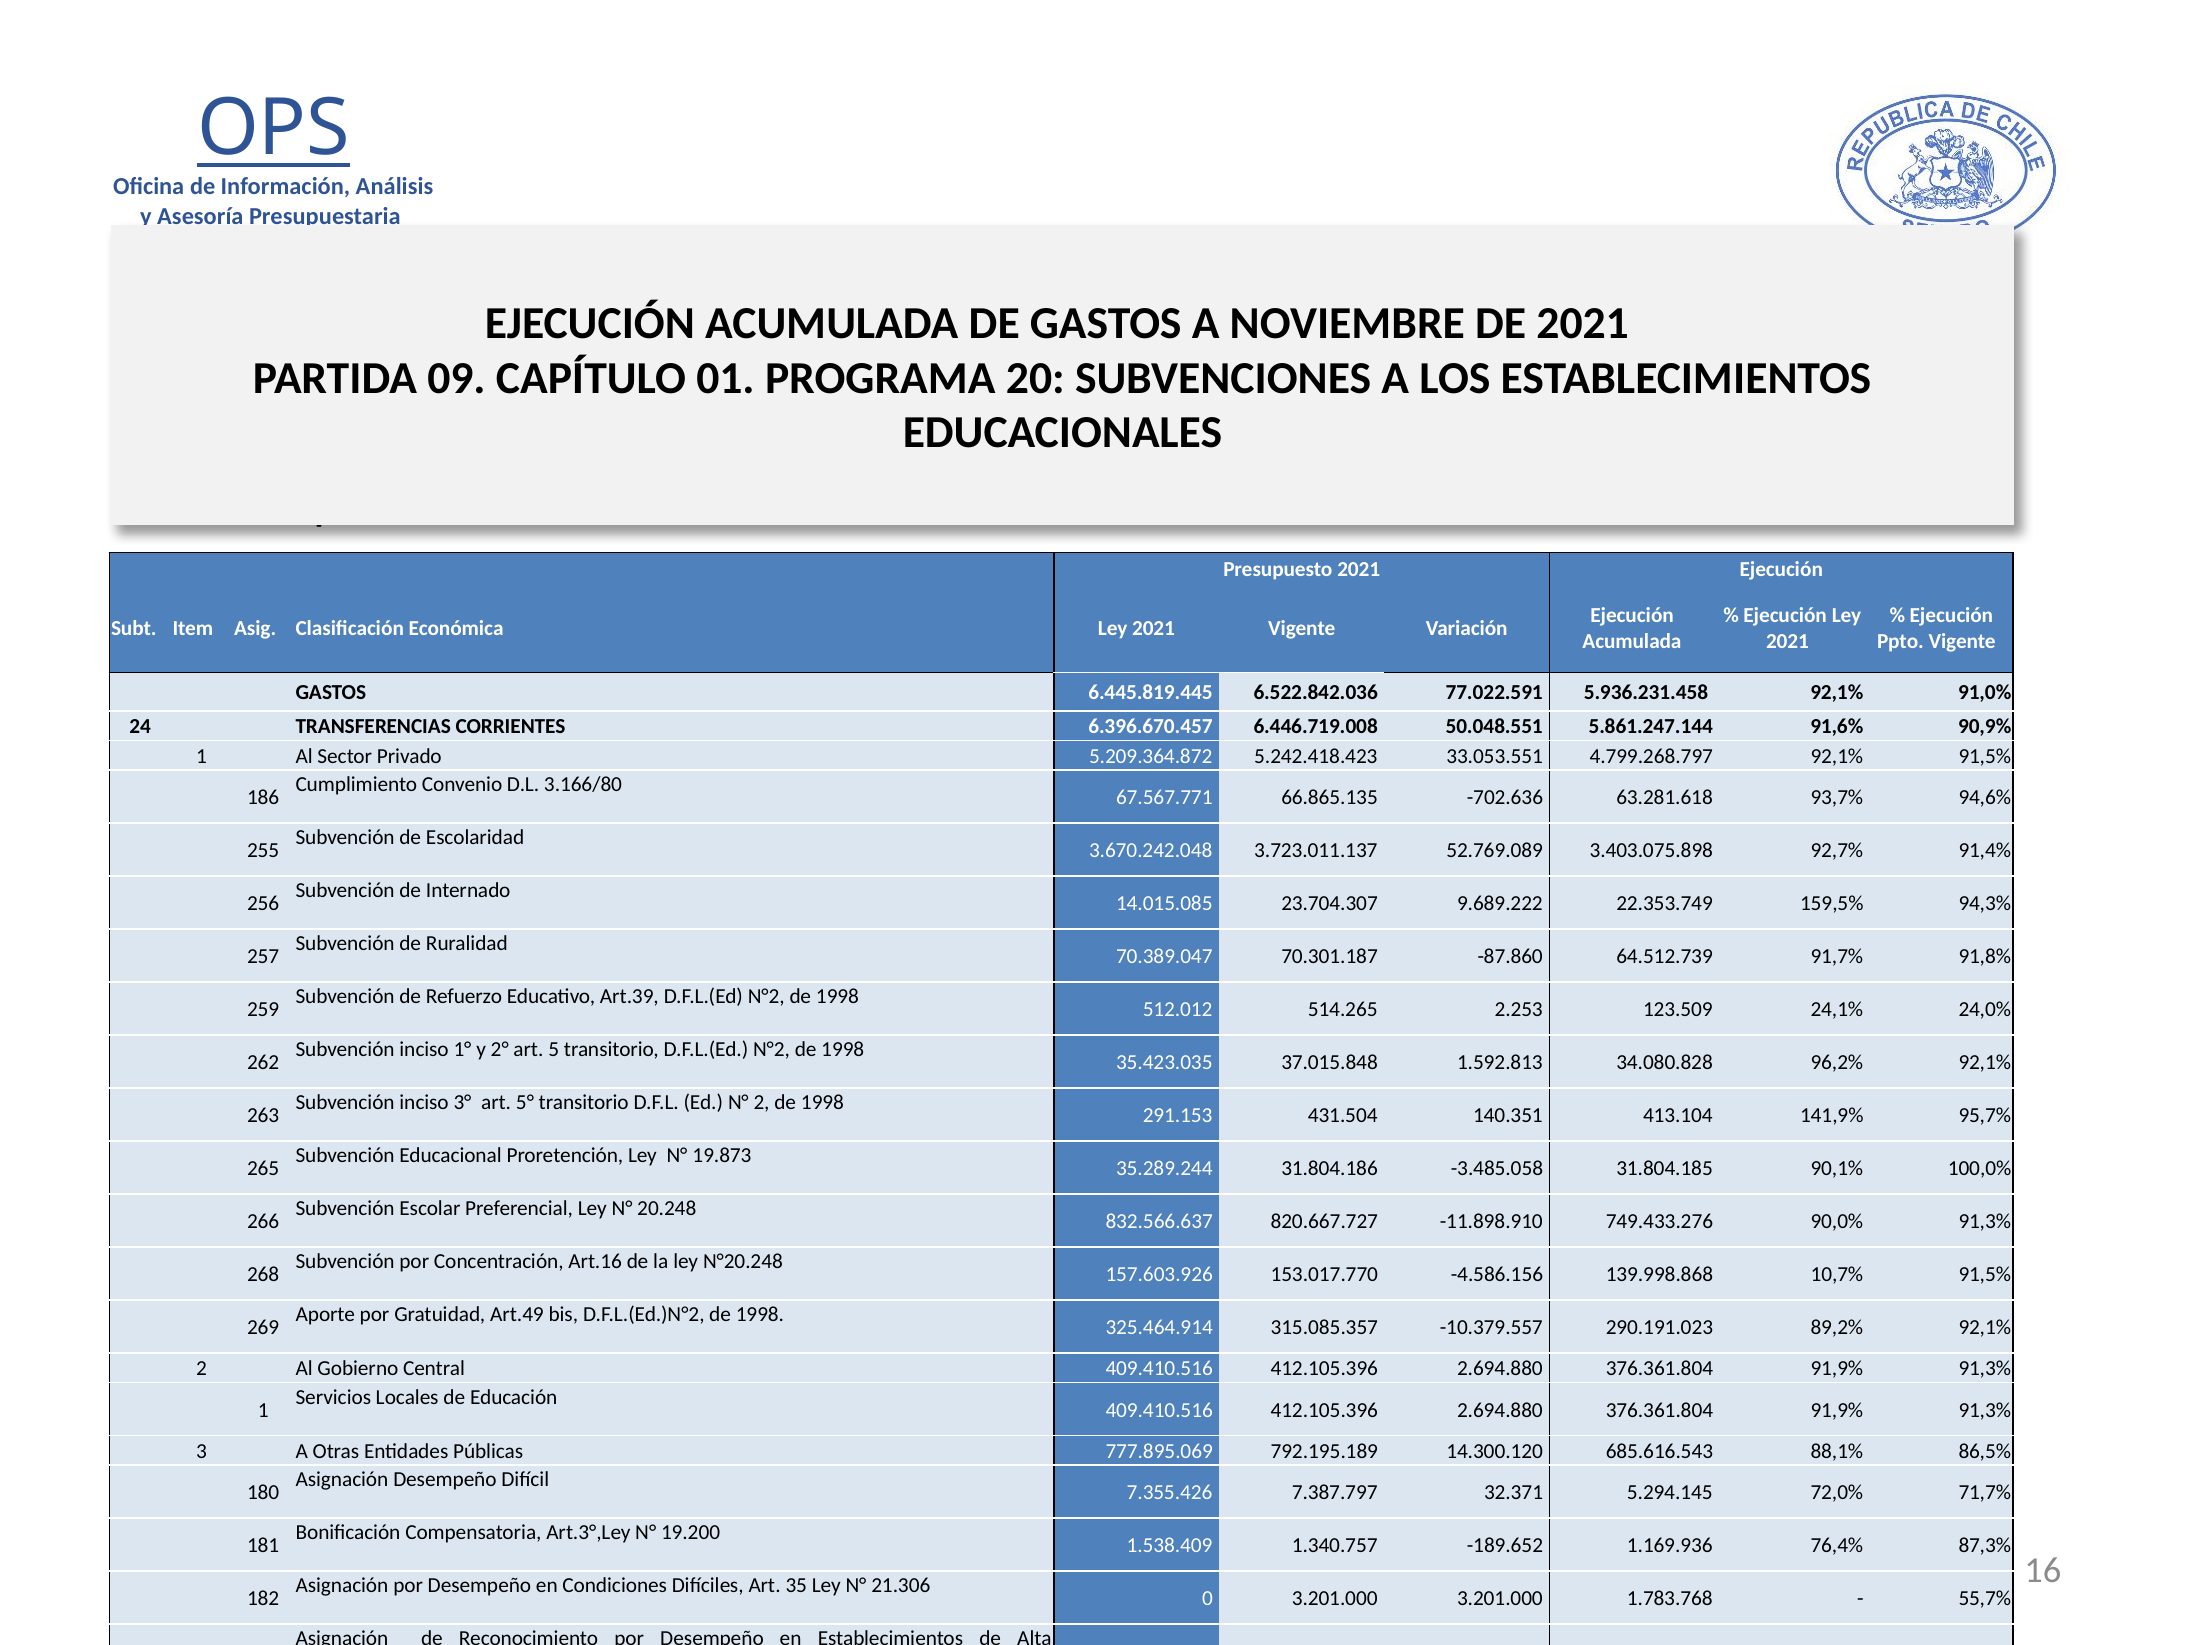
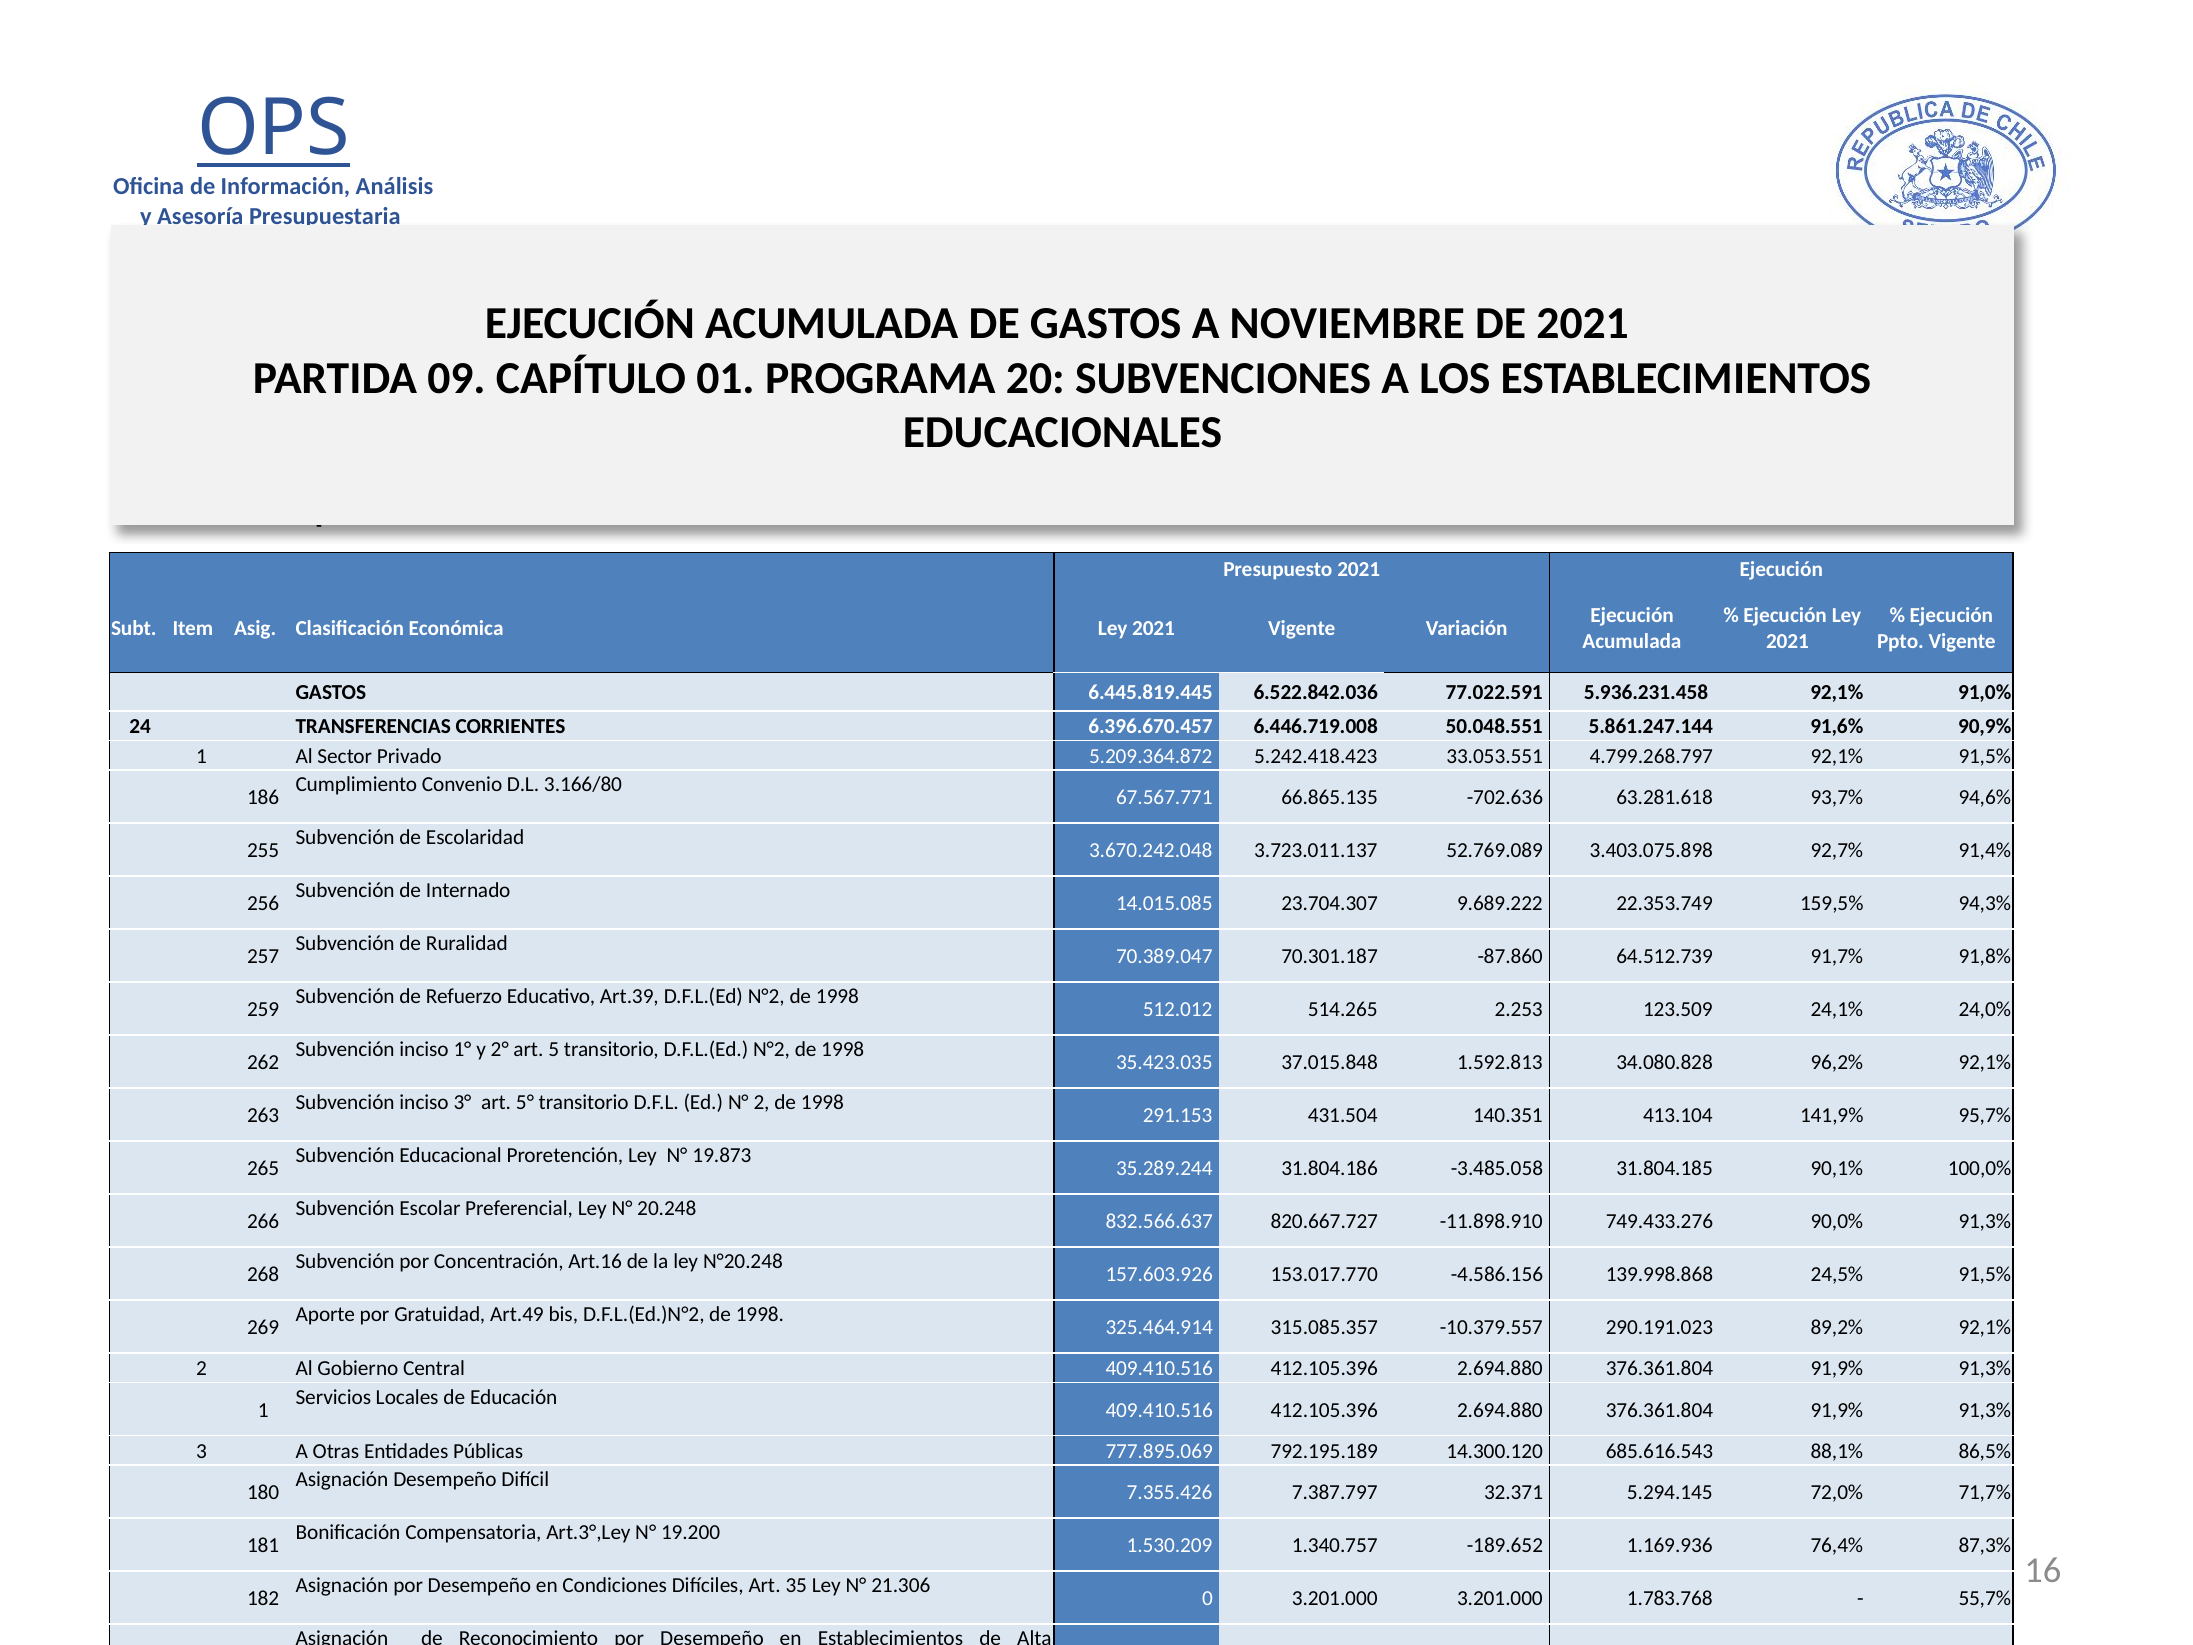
10,7%: 10,7% -> 24,5%
1.538.409: 1.538.409 -> 1.530.209
